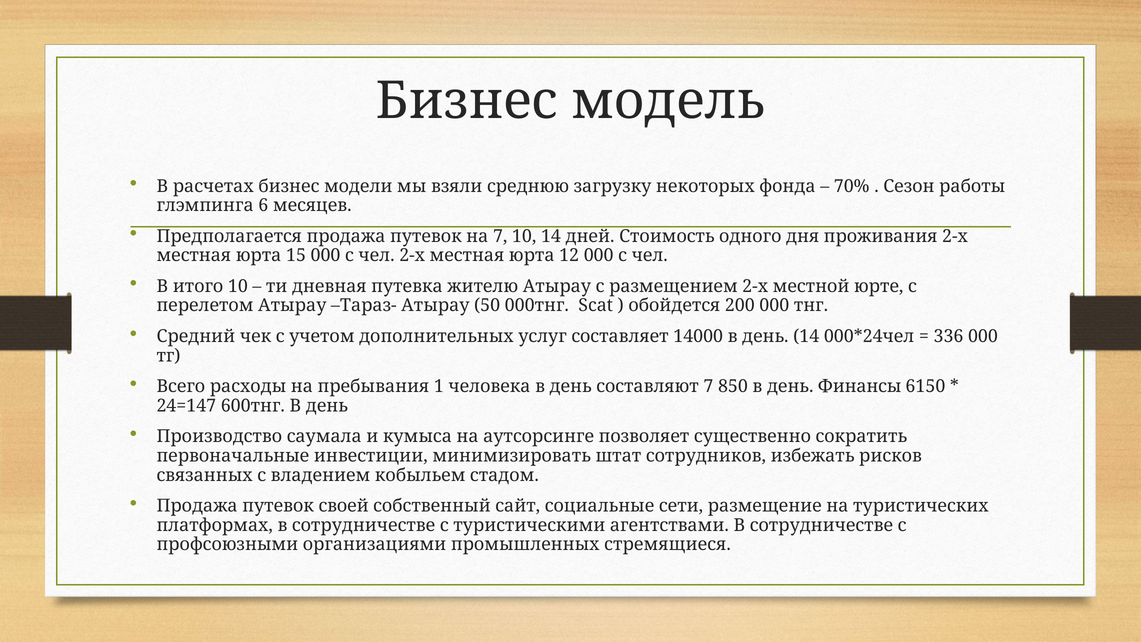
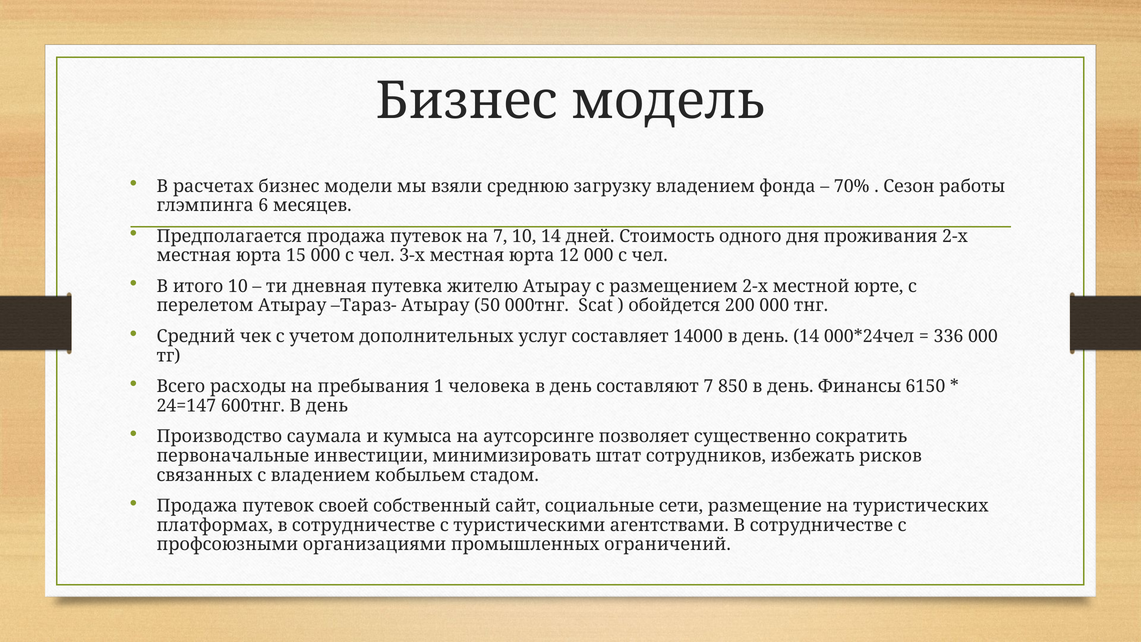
загрузку некоторых: некоторых -> владением
чел 2-х: 2-х -> 3-х
стремящиеся: стремящиеся -> ограничений
